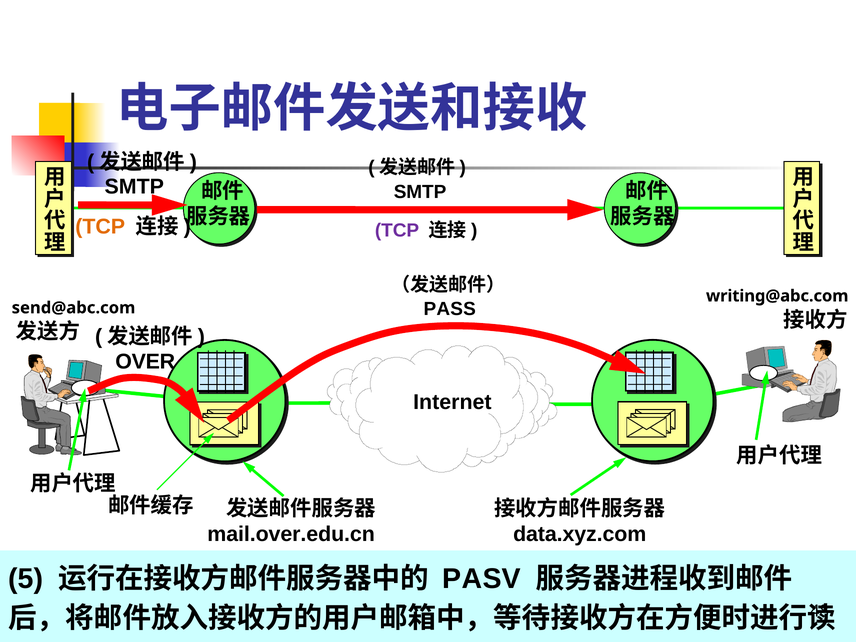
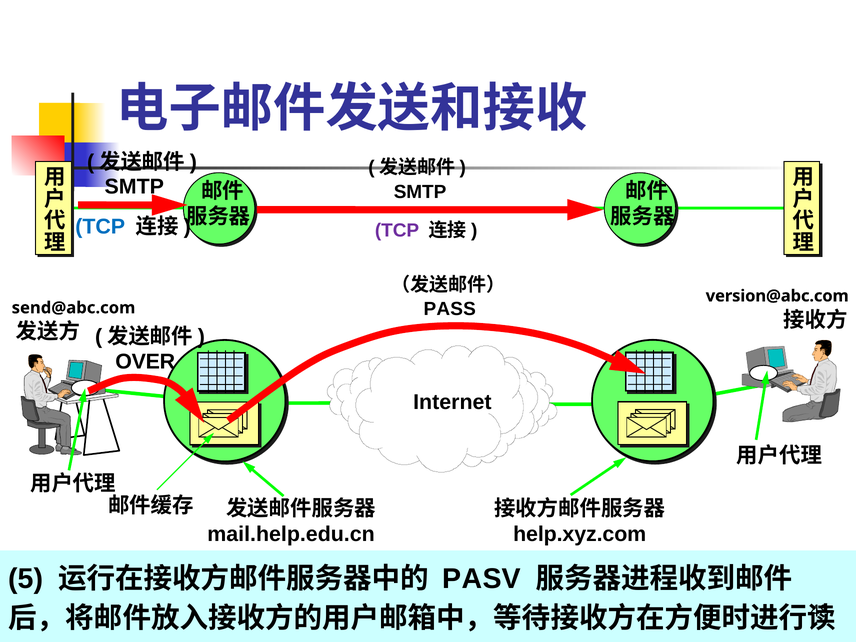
TCP at (100, 227) colour: orange -> blue
writing@abc.com: writing@abc.com -> version@abc.com
mail.over.edu.cn: mail.over.edu.cn -> mail.help.edu.cn
data.xyz.com: data.xyz.com -> help.xyz.com
